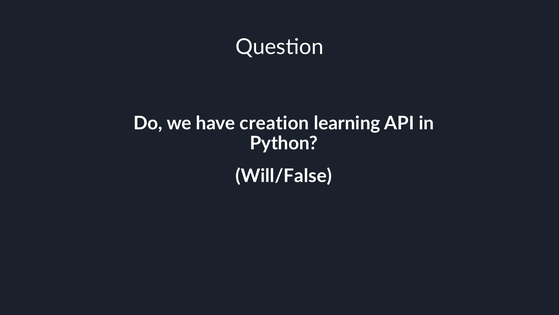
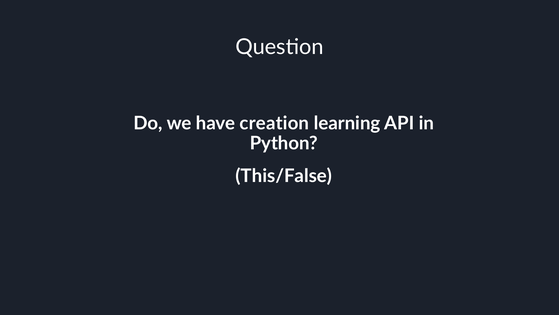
Will/False: Will/False -> This/False
